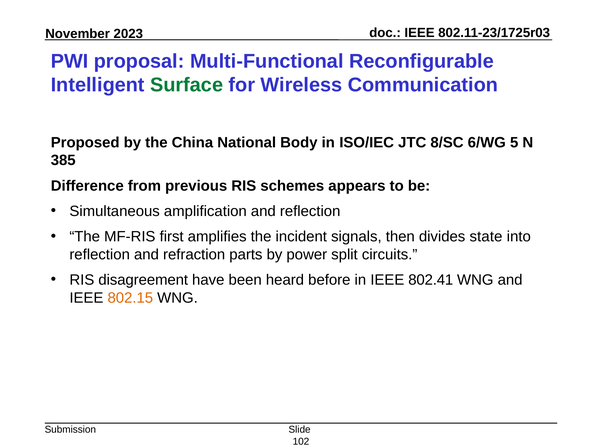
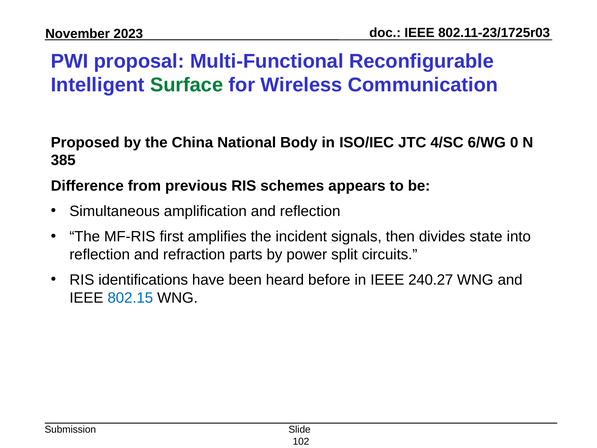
8/SC: 8/SC -> 4/SC
5: 5 -> 0
disagreement: disagreement -> identifications
802.41: 802.41 -> 240.27
802.15 colour: orange -> blue
